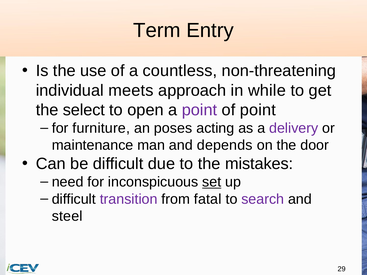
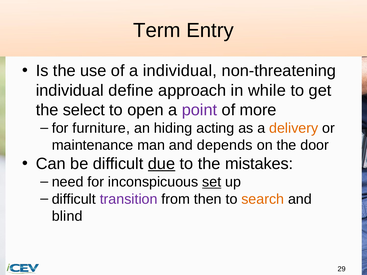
a countless: countless -> individual
meets: meets -> define
of point: point -> more
poses: poses -> hiding
delivery colour: purple -> orange
due underline: none -> present
fatal: fatal -> then
search colour: purple -> orange
steel: steel -> blind
